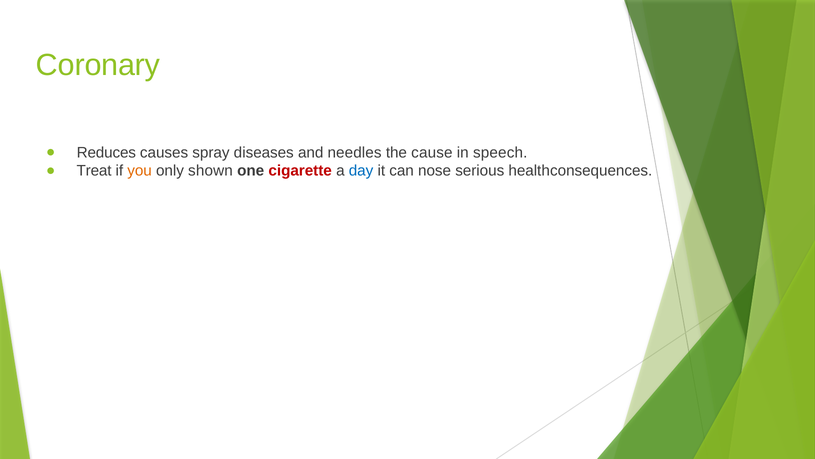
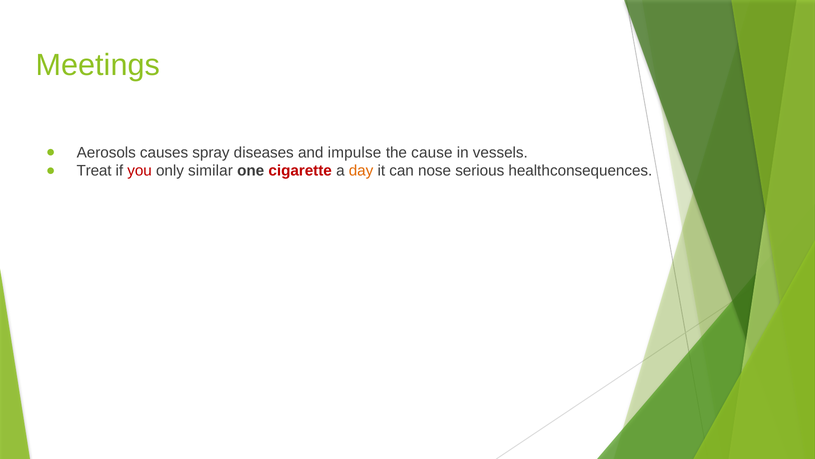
Coronary: Coronary -> Meetings
Reduces: Reduces -> Aerosols
needles: needles -> impulse
speech: speech -> vessels
you colour: orange -> red
shown: shown -> similar
day colour: blue -> orange
